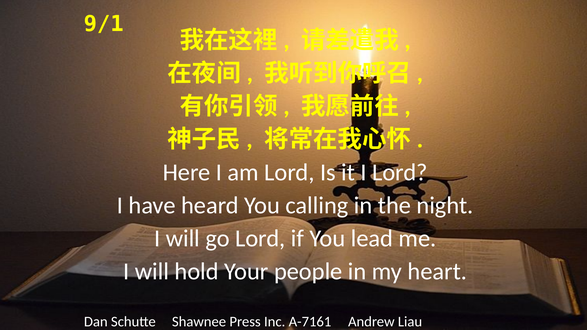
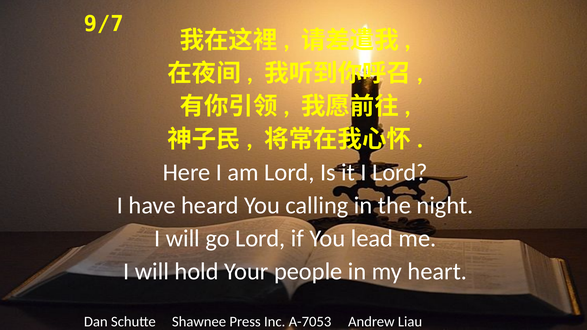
9/1: 9/1 -> 9/7
A-7161: A-7161 -> A-7053
